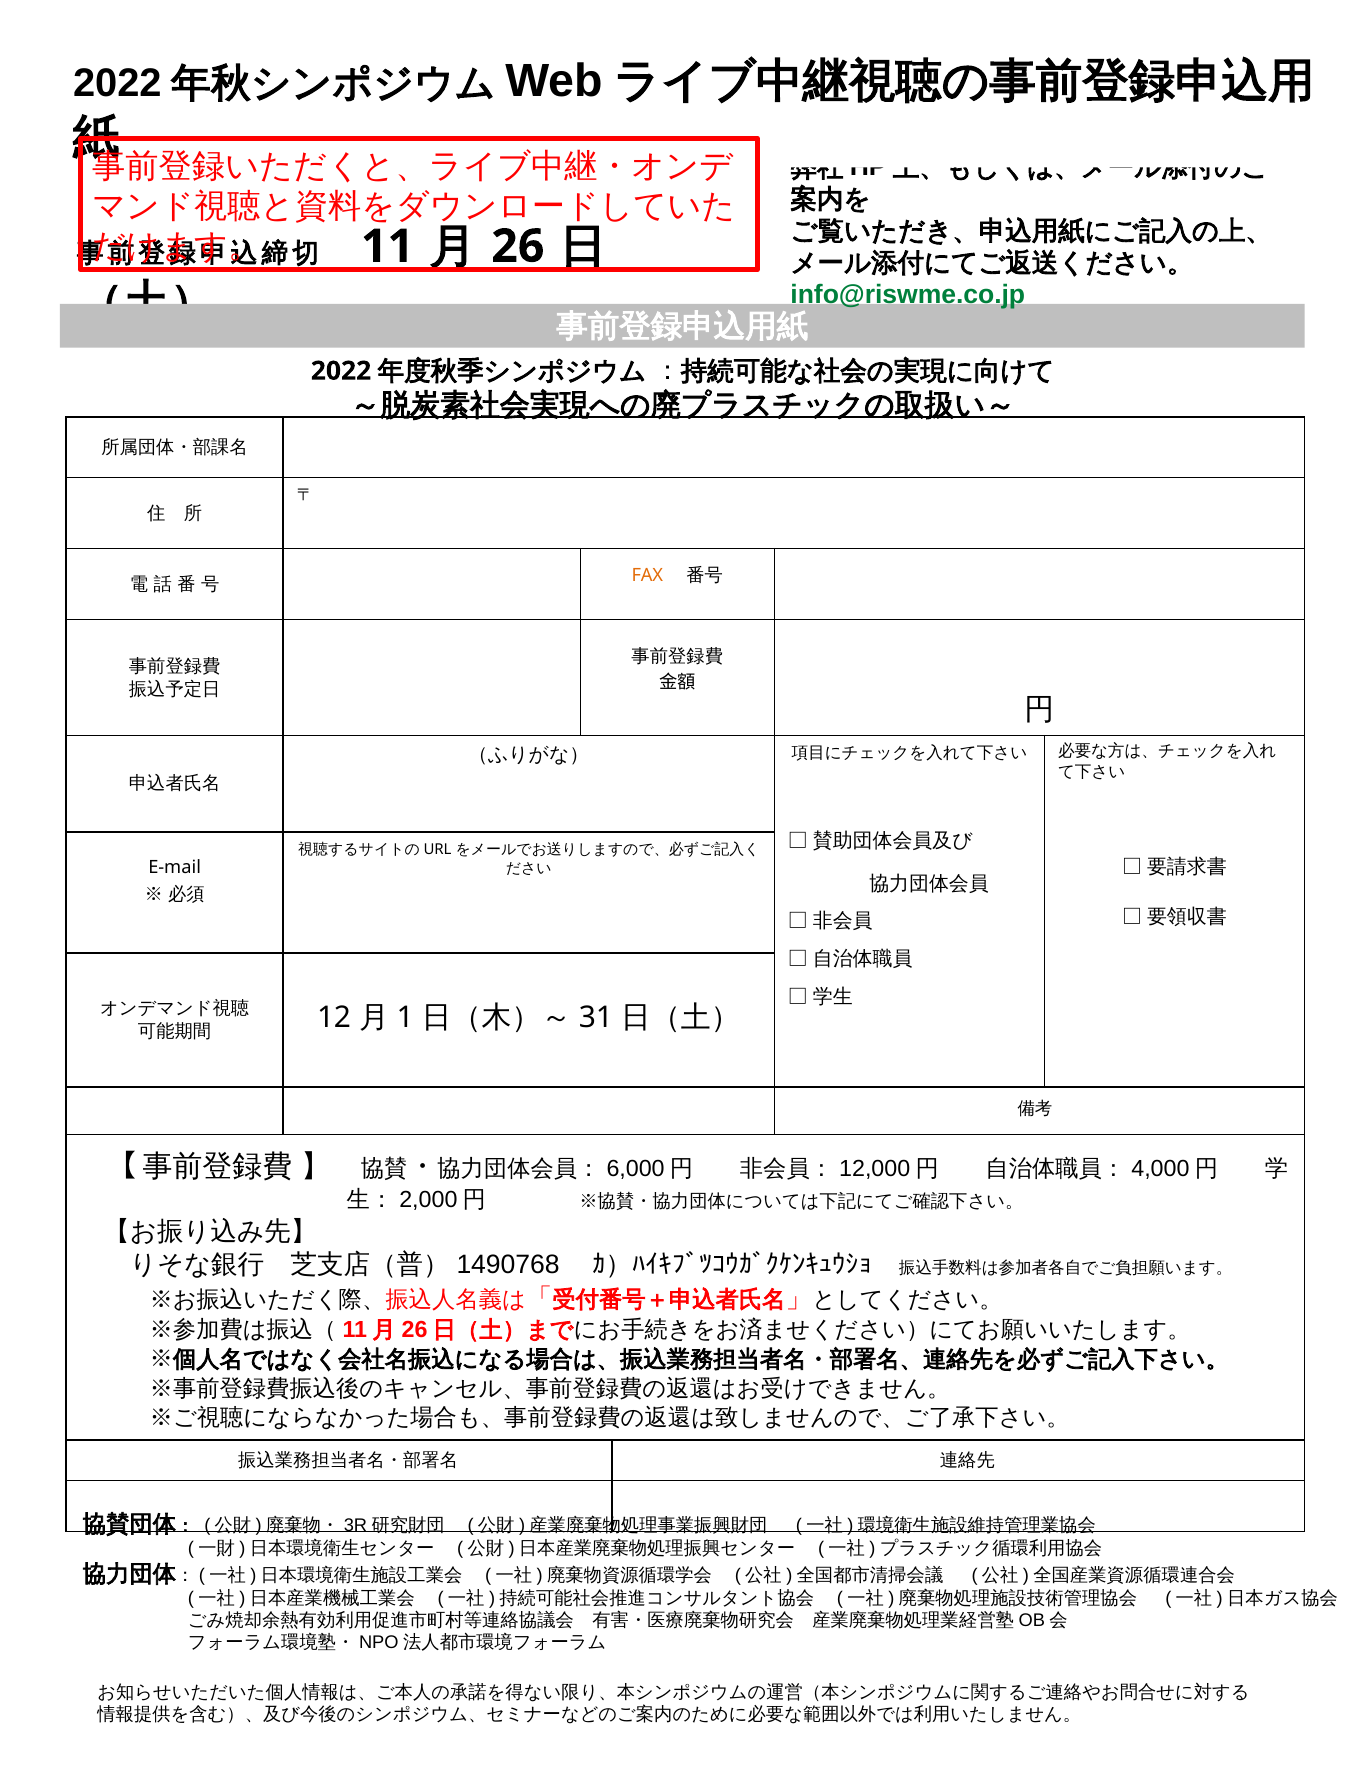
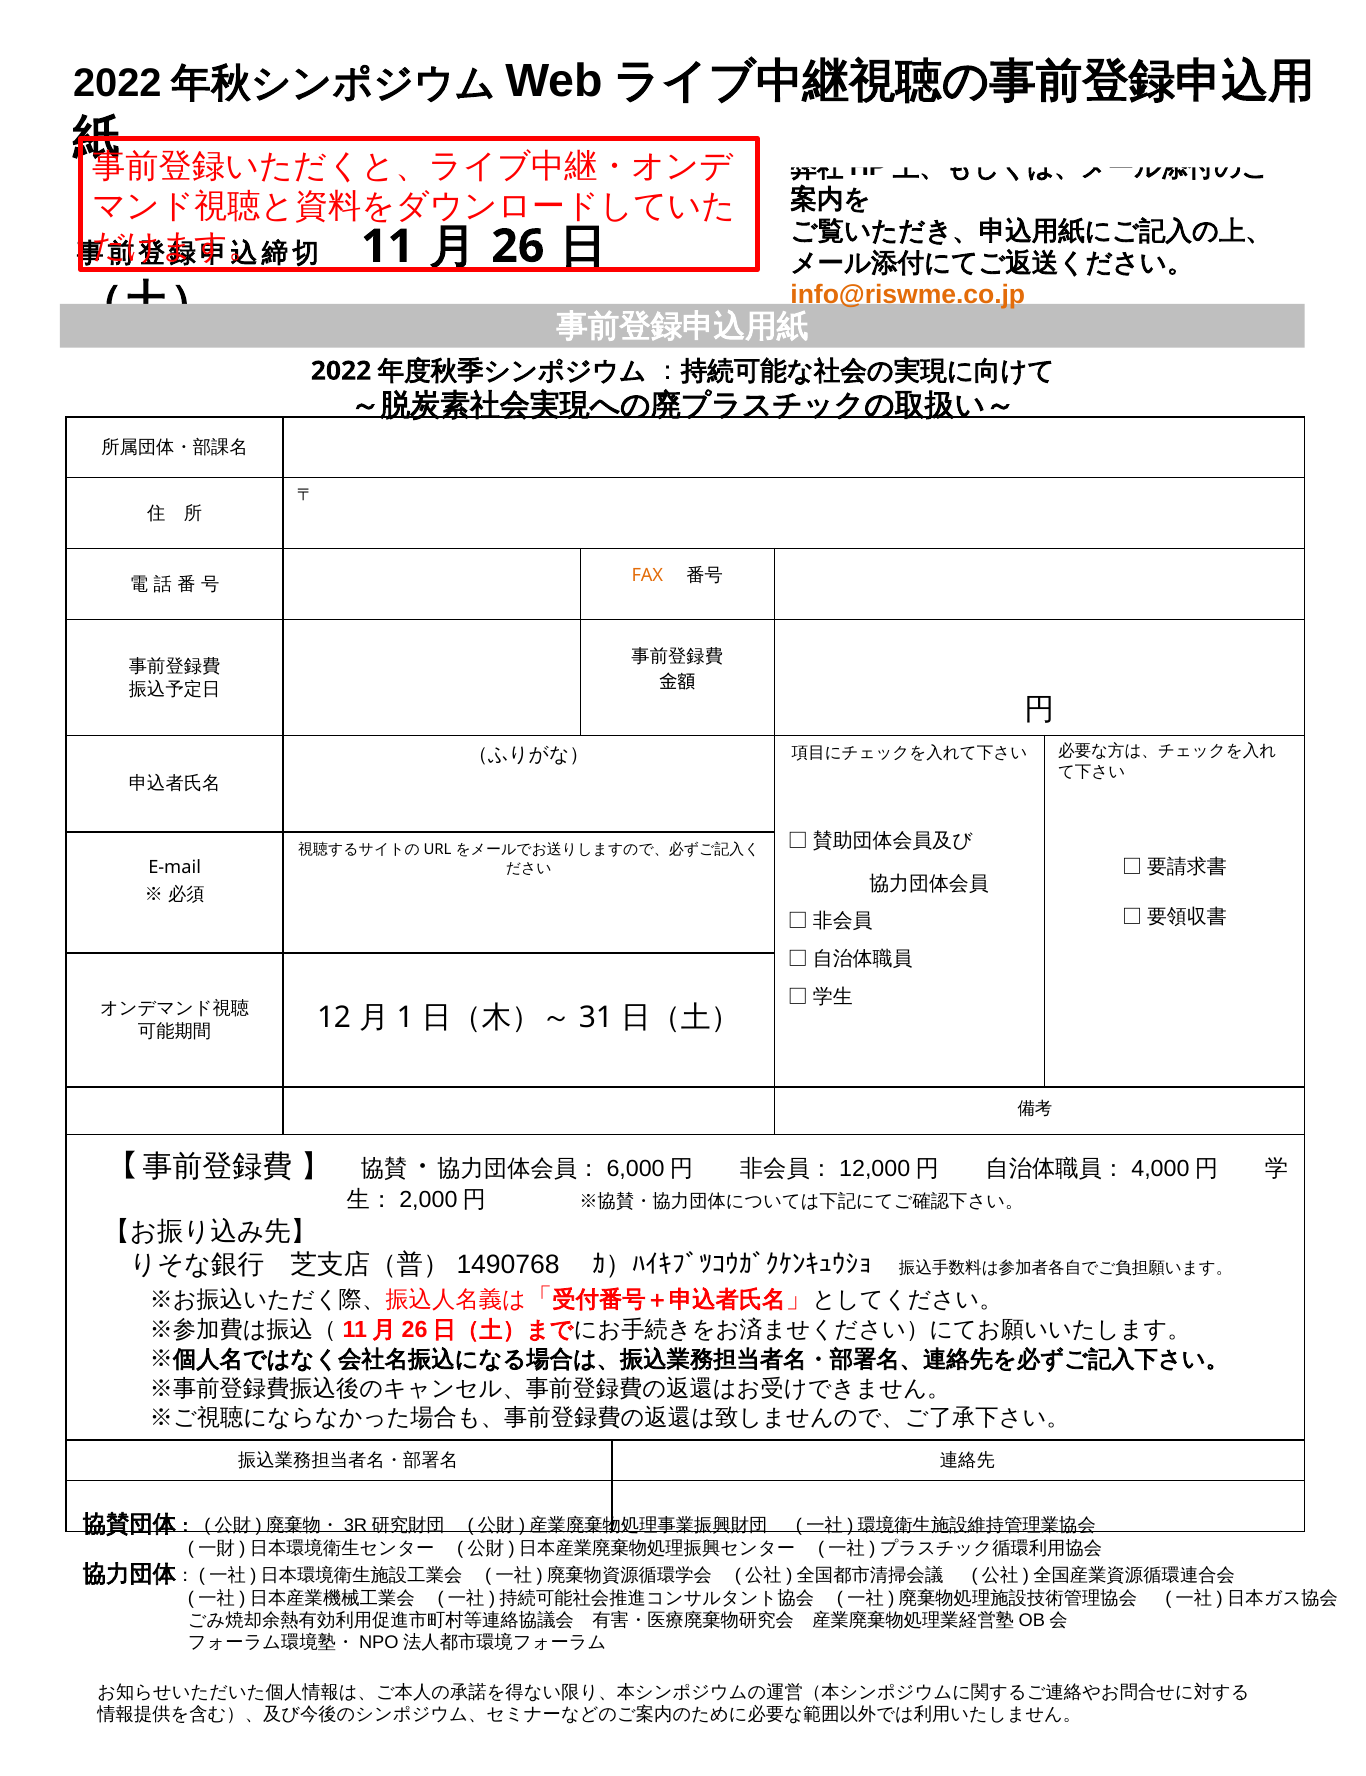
info@riswme.co.jp colour: green -> orange
